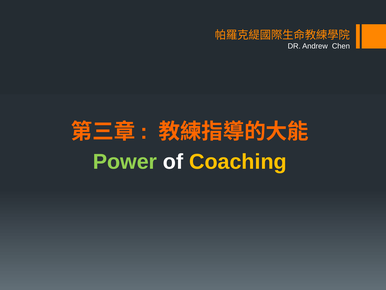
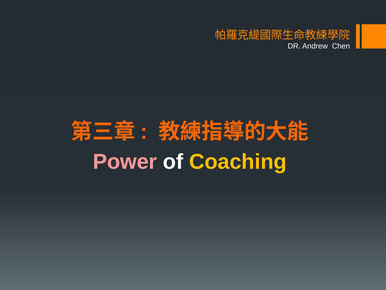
Power colour: light green -> pink
